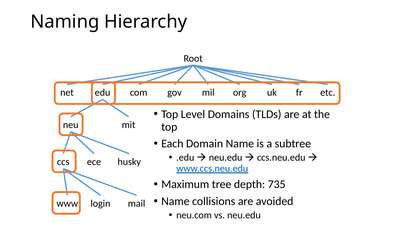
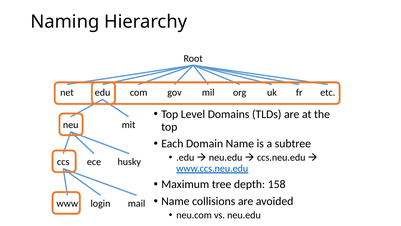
735: 735 -> 158
